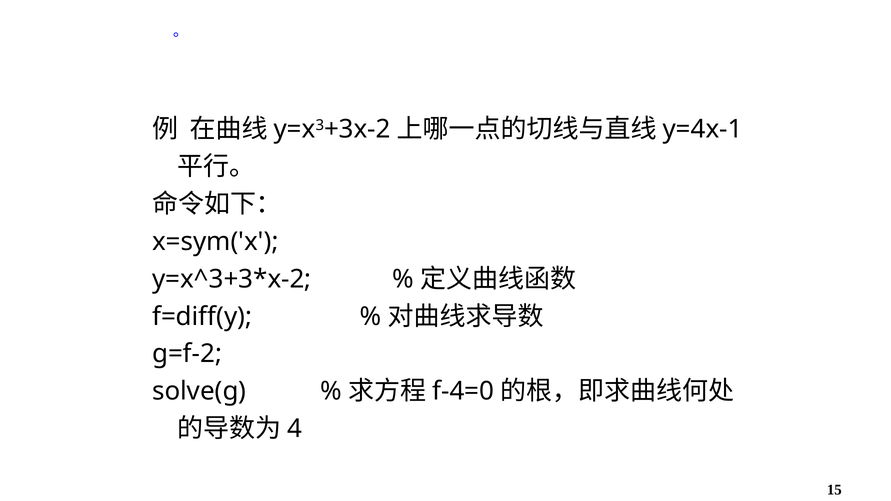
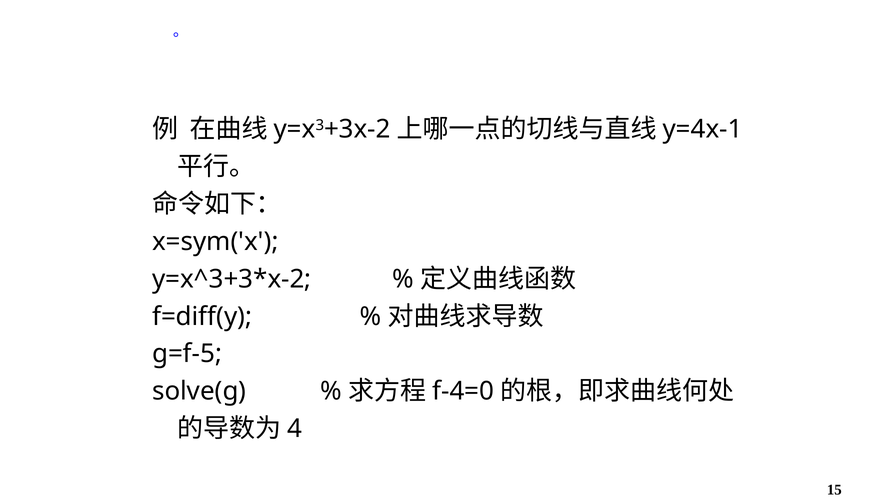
g=f-2: g=f-2 -> g=f-5
